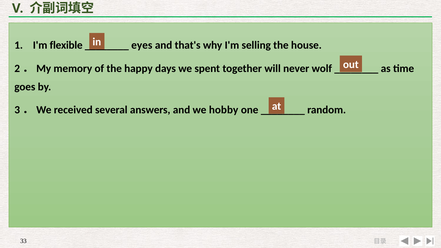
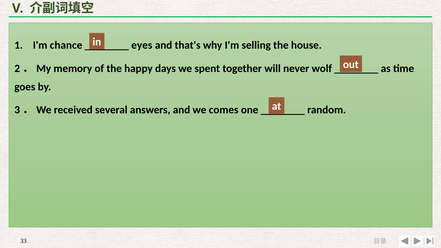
flexible: flexible -> chance
hobby: hobby -> comes
